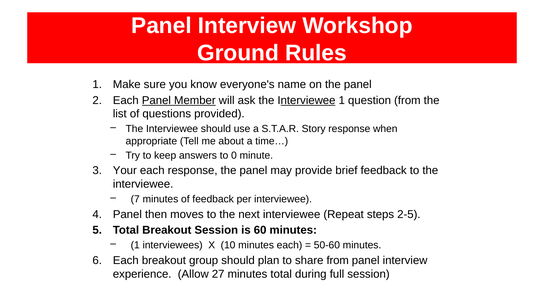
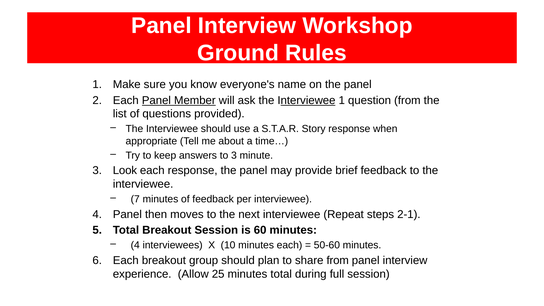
to 0: 0 -> 3
Your: Your -> Look
2-5: 2-5 -> 2-1
1 at (135, 245): 1 -> 4
27: 27 -> 25
